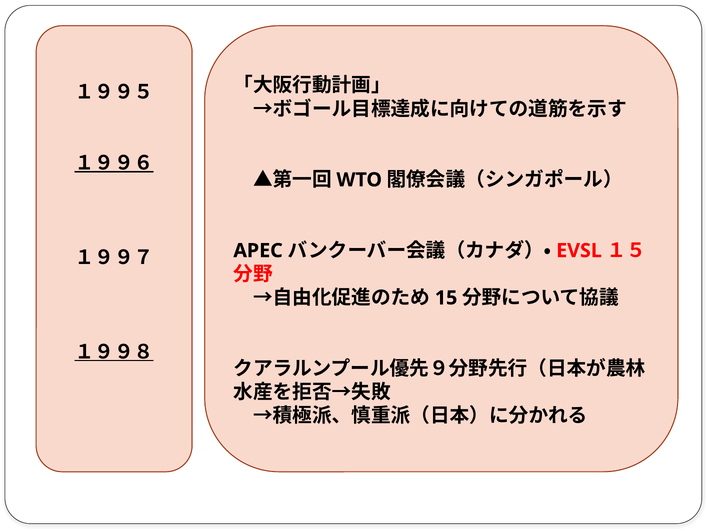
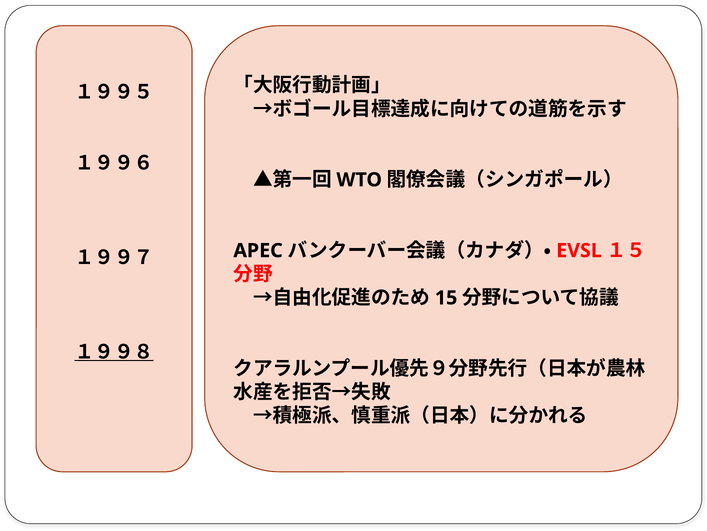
１９９６ underline: present -> none
